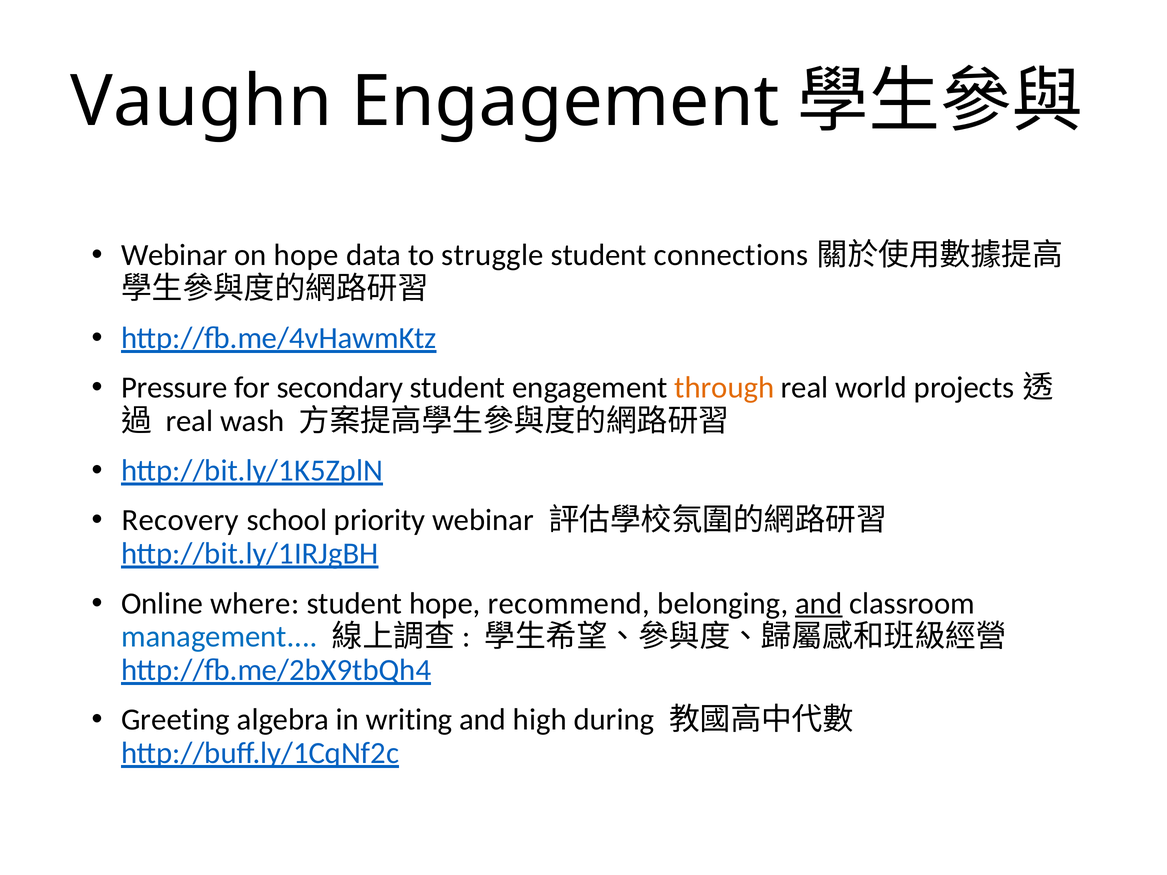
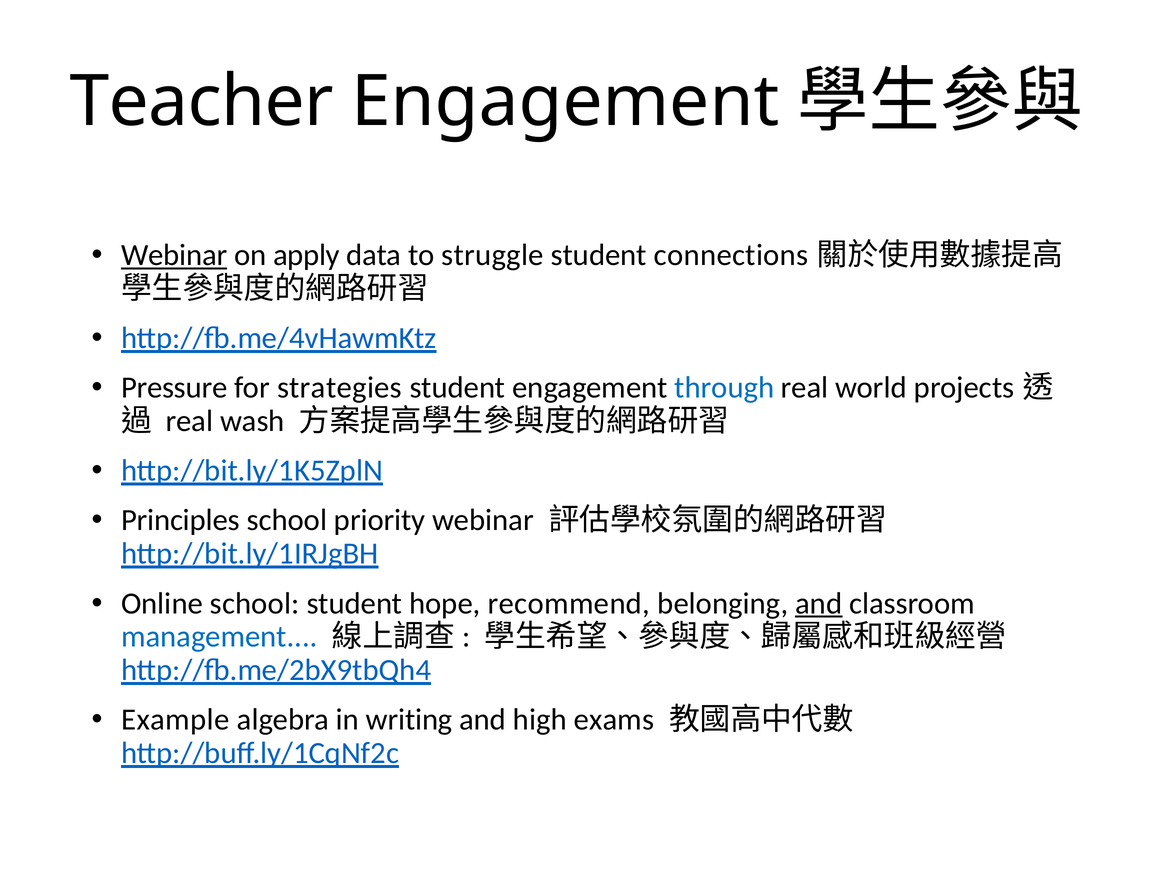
Vaughn: Vaughn -> Teacher
Webinar at (174, 255) underline: none -> present
on hope: hope -> apply
secondary: secondary -> strategies
through colour: orange -> blue
Recovery: Recovery -> Principles
Online where: where -> school
Greeting: Greeting -> Example
during: during -> exams
